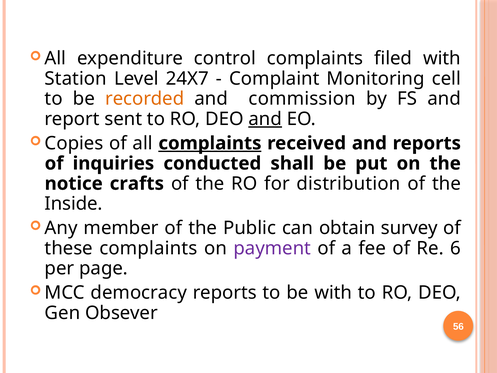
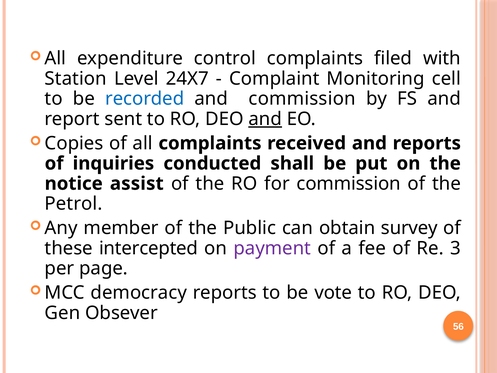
recorded colour: orange -> blue
complaints at (210, 143) underline: present -> none
crafts: crafts -> assist
for distribution: distribution -> commission
Inside: Inside -> Petrol
these complaints: complaints -> intercepted
6: 6 -> 3
be with: with -> vote
